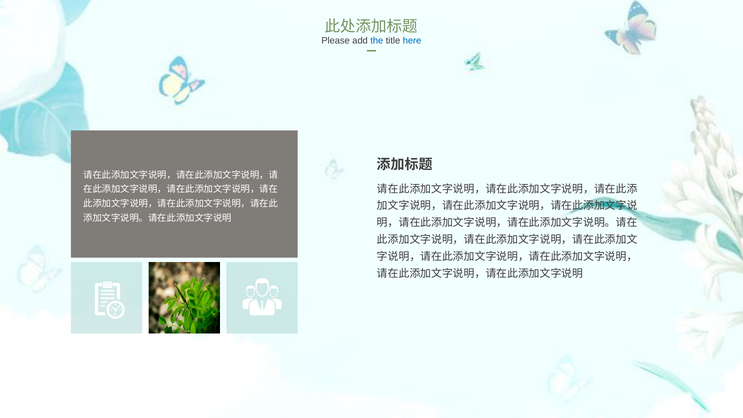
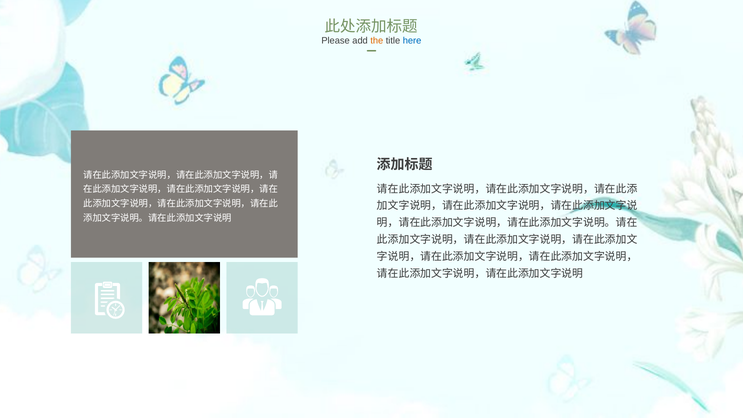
the colour: blue -> orange
